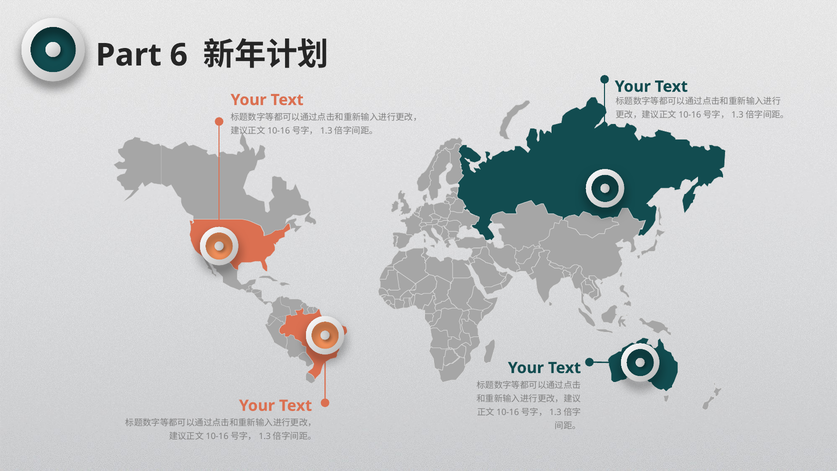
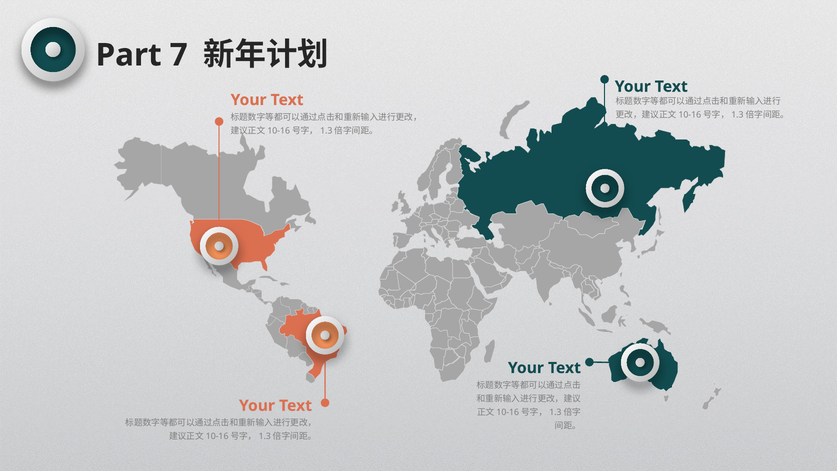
6: 6 -> 7
